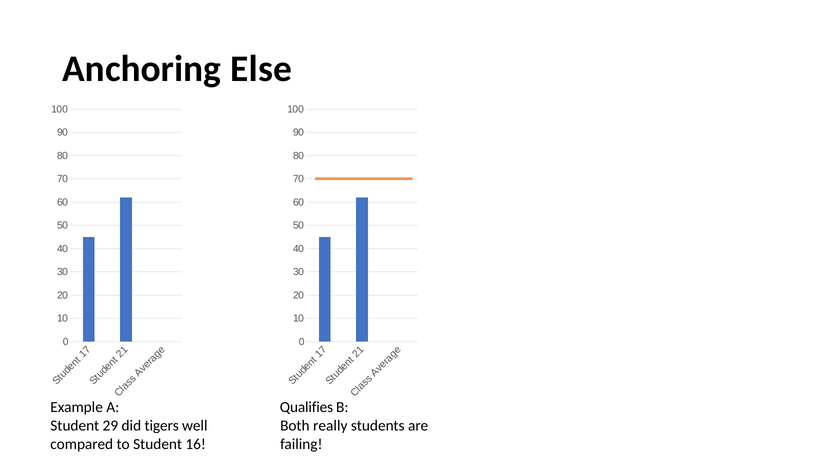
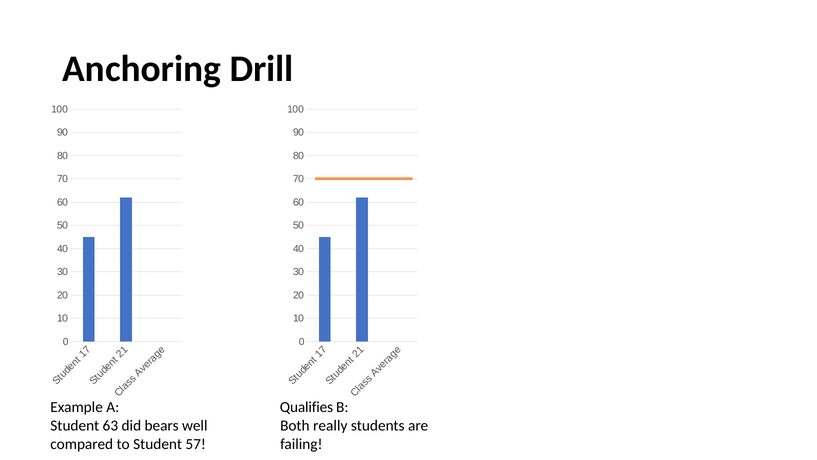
Else: Else -> Drill
29: 29 -> 63
tigers: tigers -> bears
16: 16 -> 57
